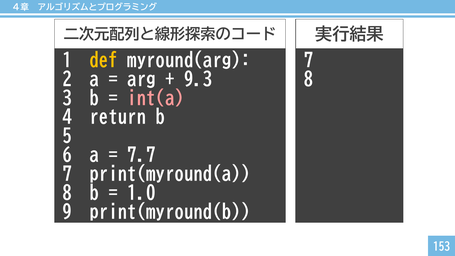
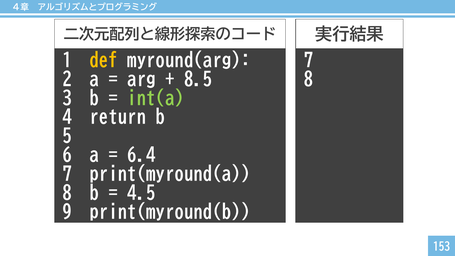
9.3: 9.3 -> 8.5
int(a colour: pink -> light green
7.7: 7.7 -> 6.4
1.0: 1.0 -> 4.5
